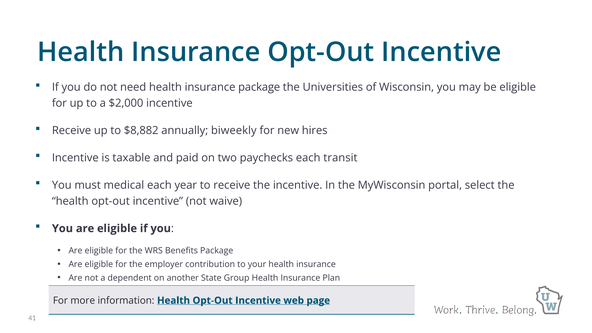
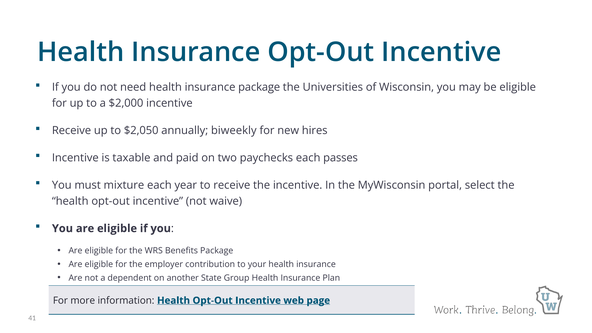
$8,882: $8,882 -> $2,050
transit: transit -> passes
medical: medical -> mixture
